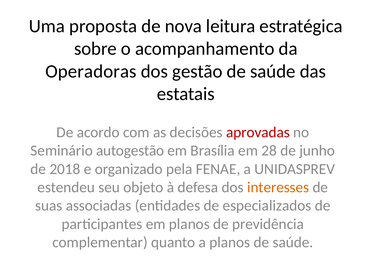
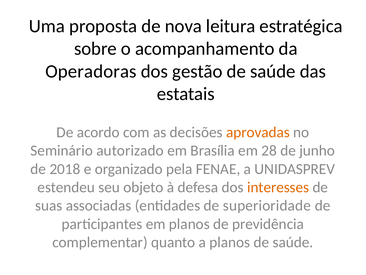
aprovadas colour: red -> orange
autogestão: autogestão -> autorizado
especializados: especializados -> superioridade
